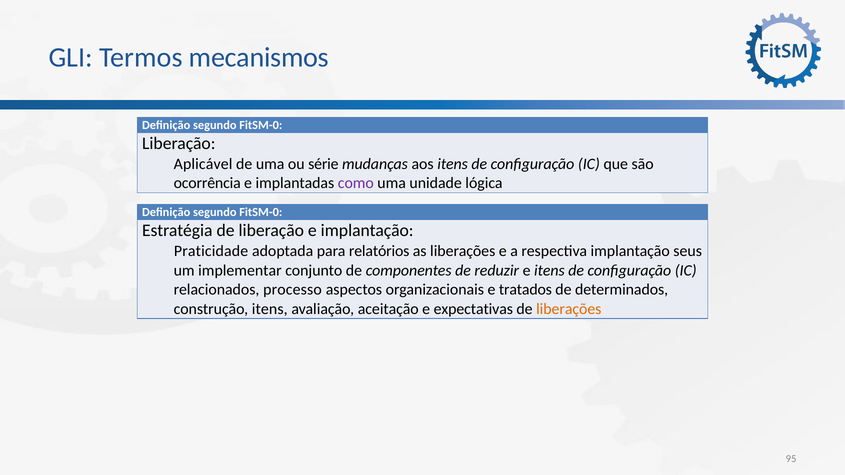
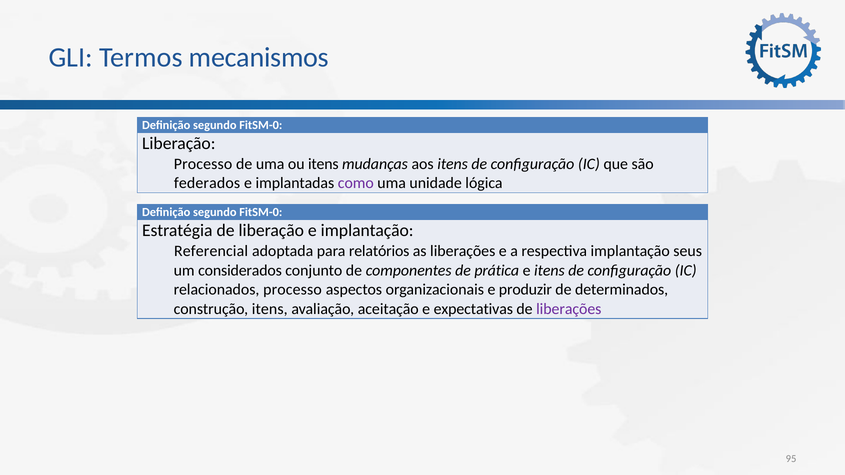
Aplicável at (203, 164): Aplicável -> Processo
ou série: série -> itens
ocorrência: ocorrência -> federados
Praticidade: Praticidade -> Referencial
implementar: implementar -> considerados
reduzir: reduzir -> prática
tratados: tratados -> produzir
liberações at (569, 309) colour: orange -> purple
